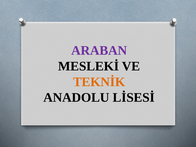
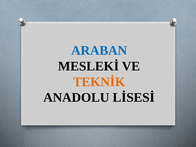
ARABAN colour: purple -> blue
